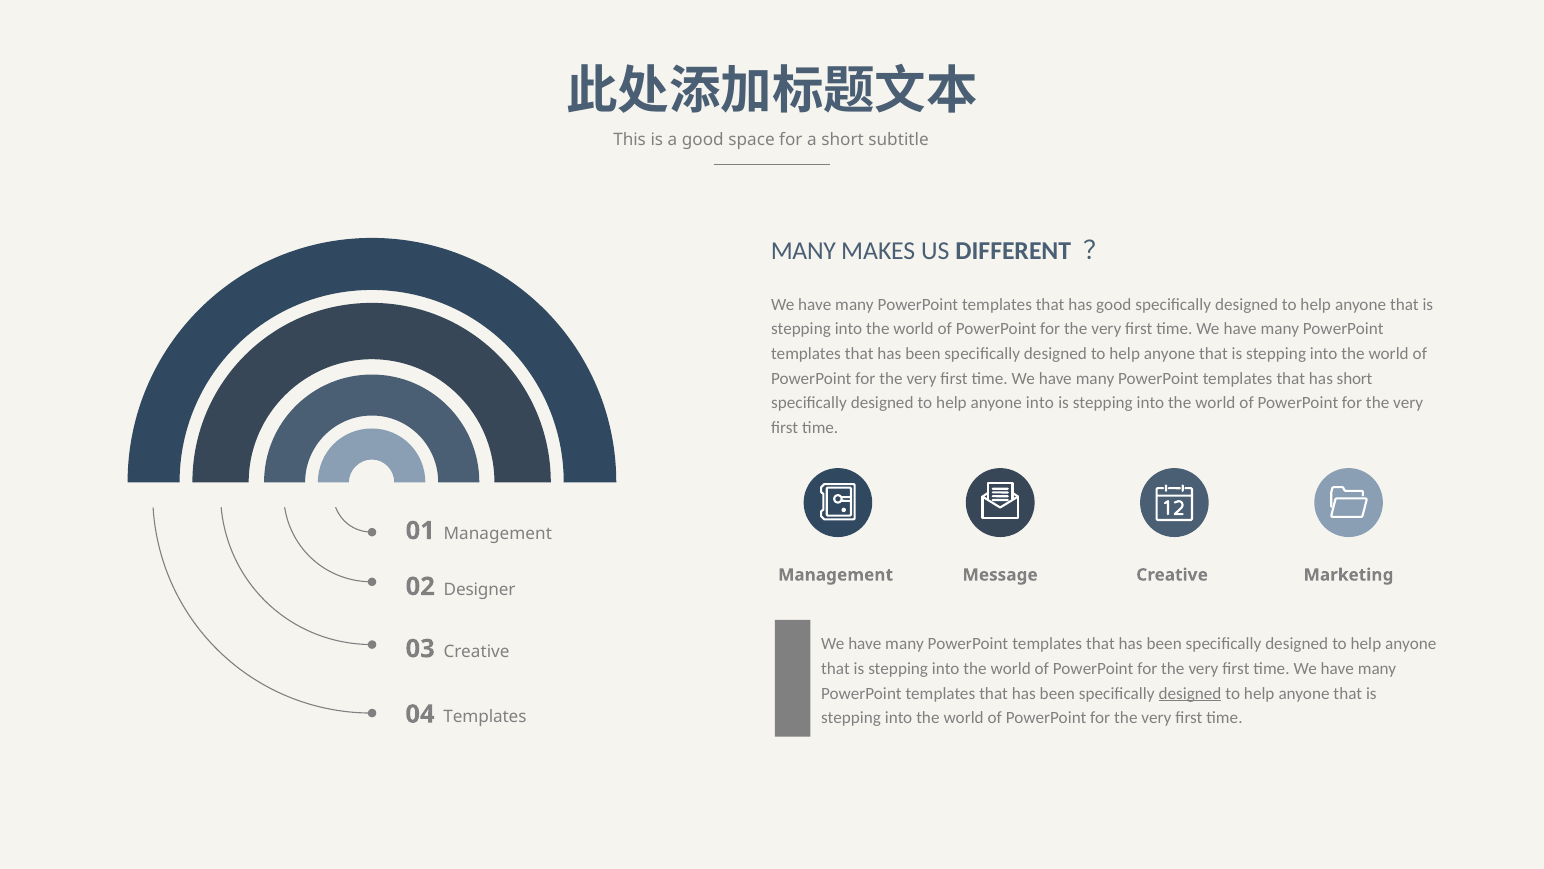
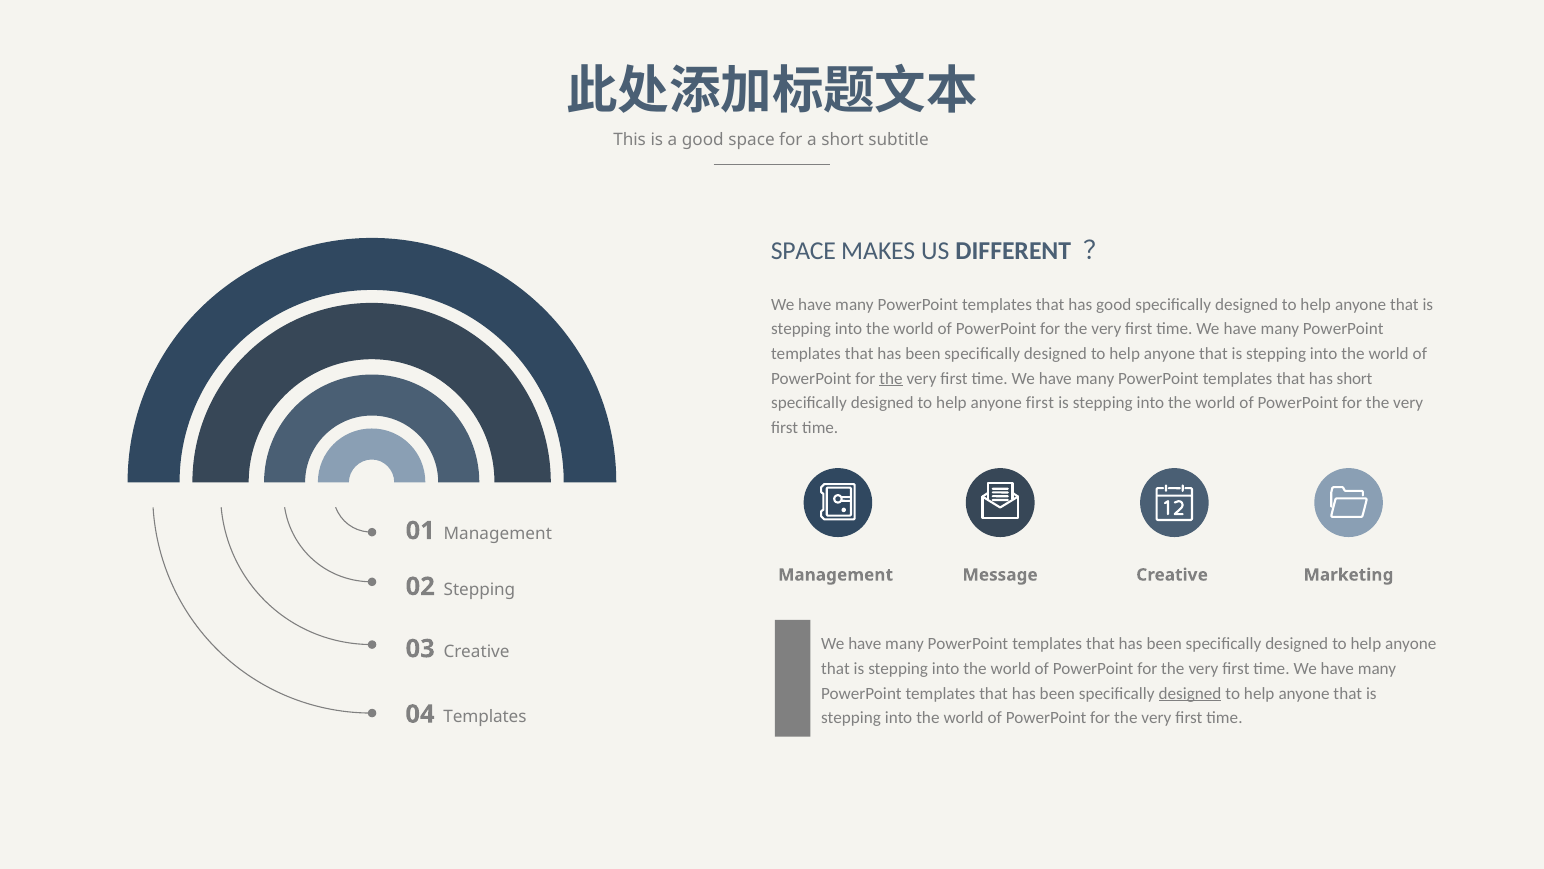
MANY at (803, 251): MANY -> SPACE
the at (891, 378) underline: none -> present
anyone into: into -> first
02 Designer: Designer -> Stepping
